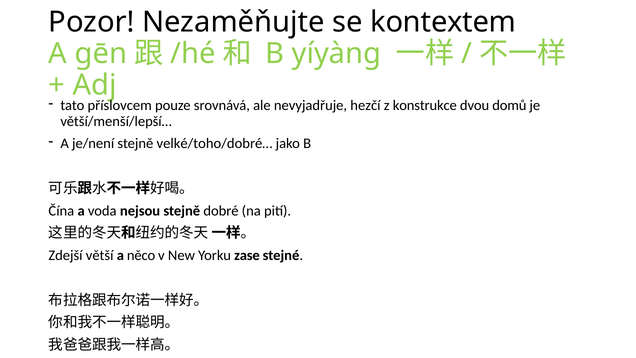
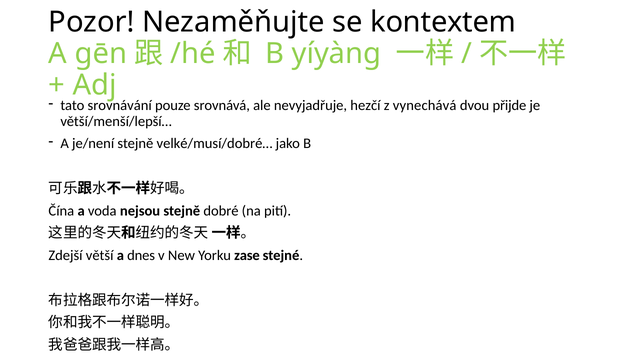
příslovcem: příslovcem -> srovnávání
konstrukce: konstrukce -> vynechává
domů: domů -> přijde
velké/toho/dobré…: velké/toho/dobré… -> velké/musí/dobré…
něco: něco -> dnes
